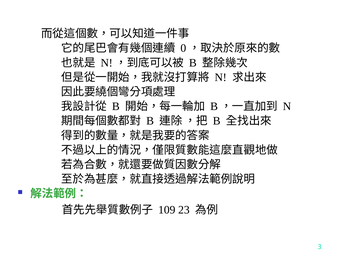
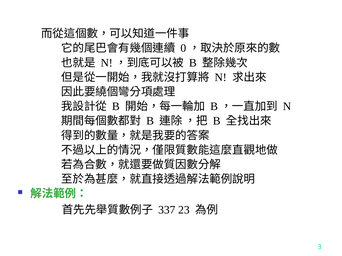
109: 109 -> 337
